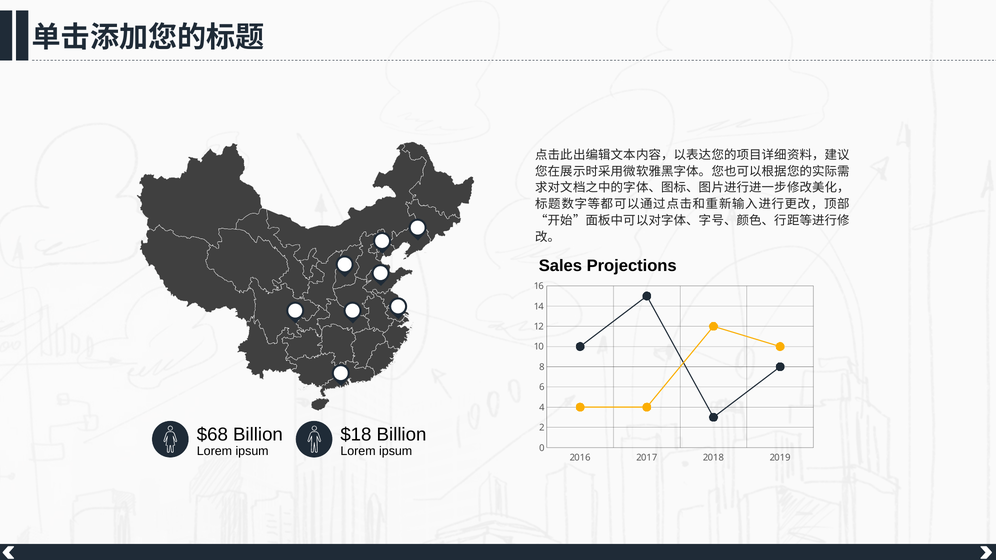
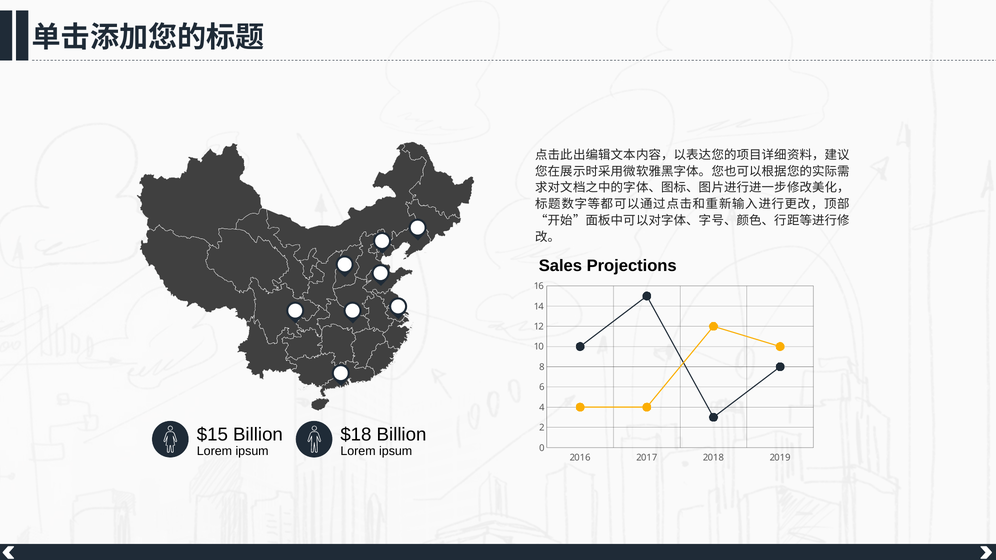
$68: $68 -> $15
